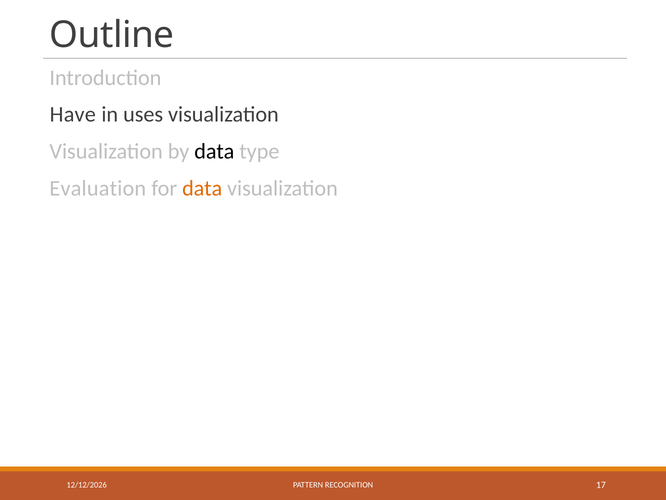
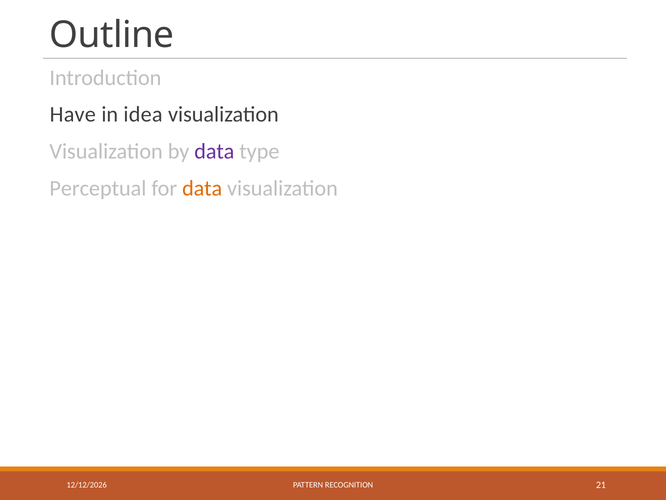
uses: uses -> idea
data at (214, 151) colour: black -> purple
Evaluation: Evaluation -> Perceptual
17: 17 -> 21
